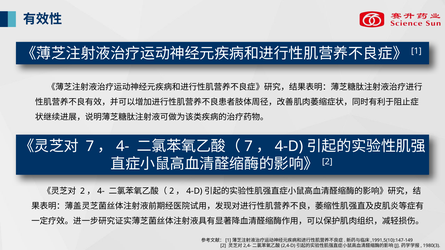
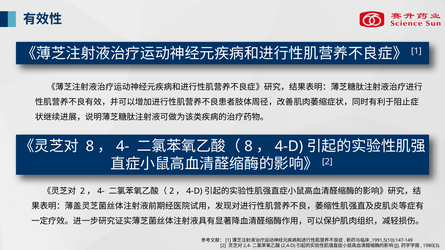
7 at (90, 146): 7 -> 8
7 at (249, 146): 7 -> 8
